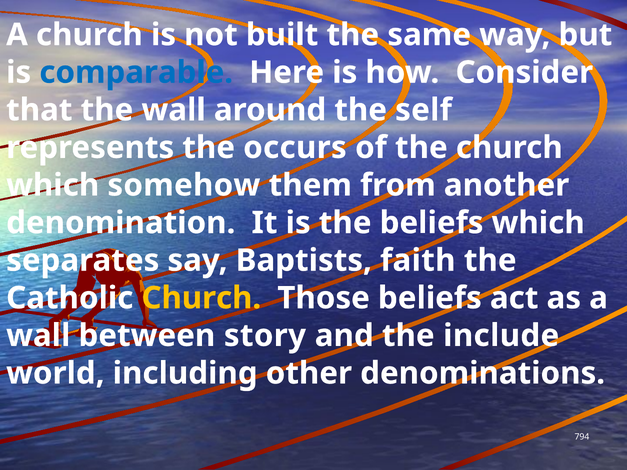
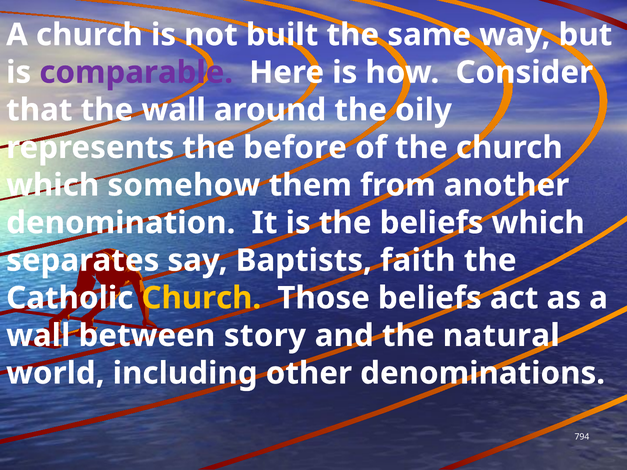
comparable colour: blue -> purple
self: self -> oily
occurs: occurs -> before
include: include -> natural
